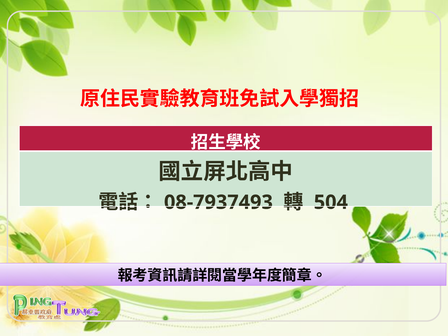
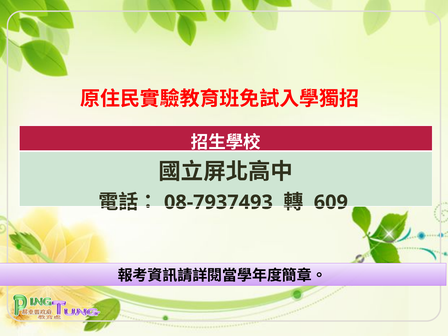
504: 504 -> 609
